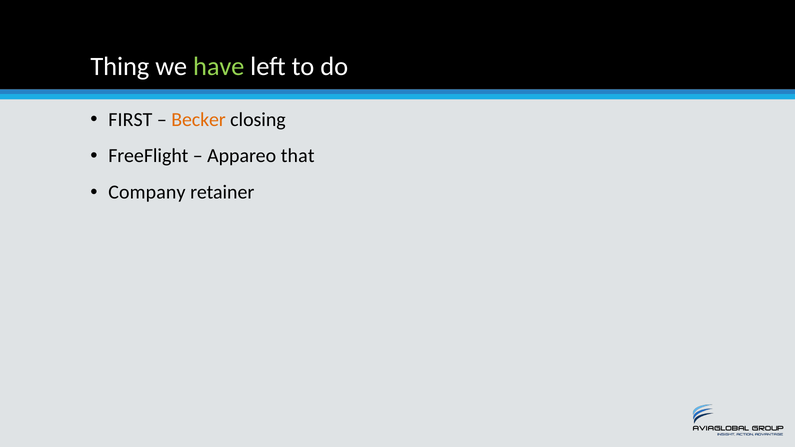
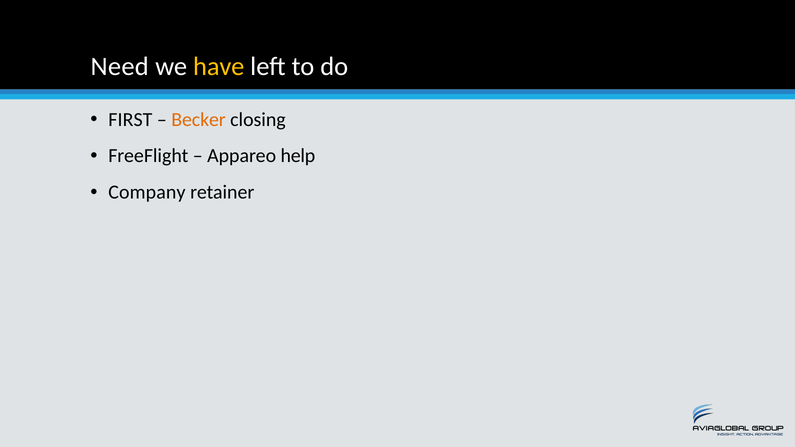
Thing: Thing -> Need
have colour: light green -> yellow
that: that -> help
